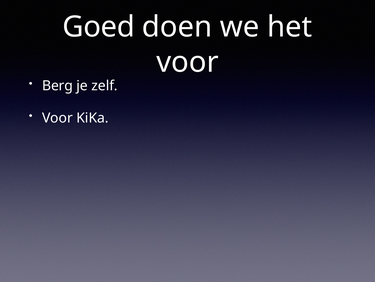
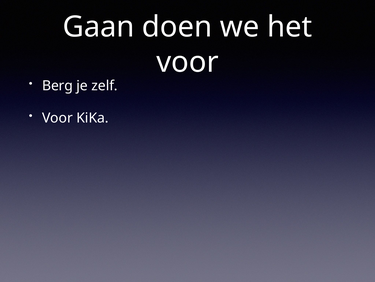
Goed: Goed -> Gaan
